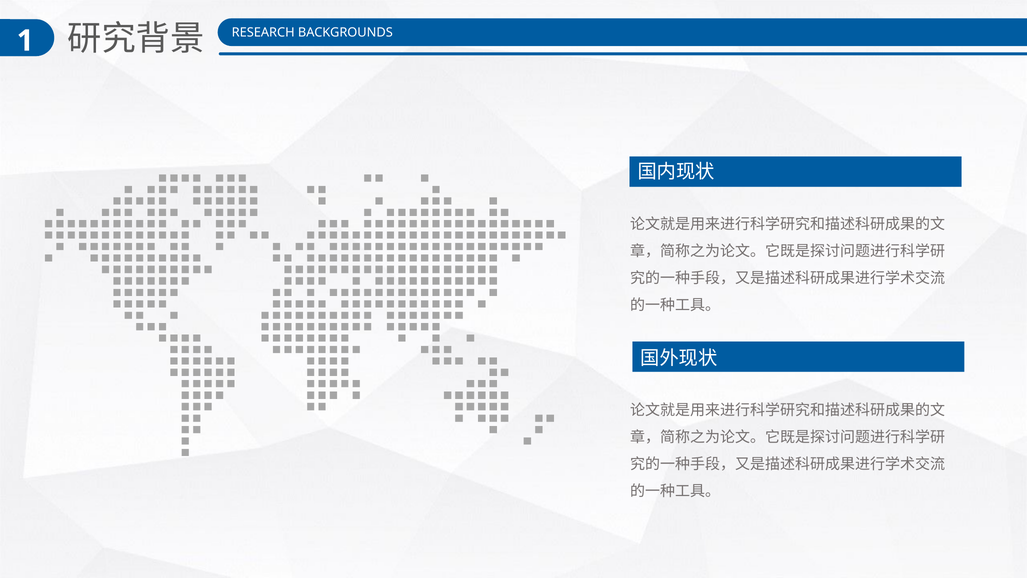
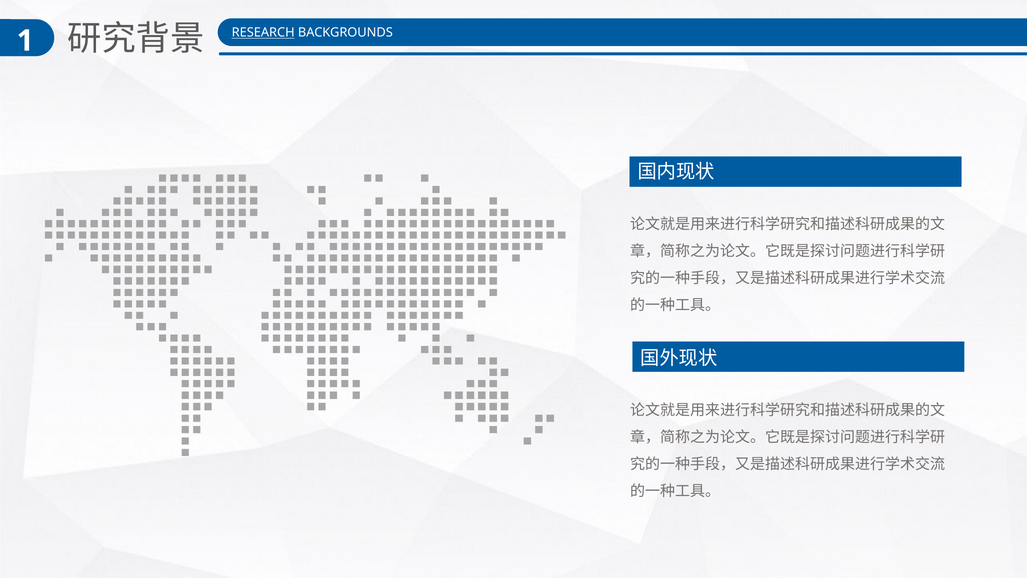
RESEARCH underline: none -> present
